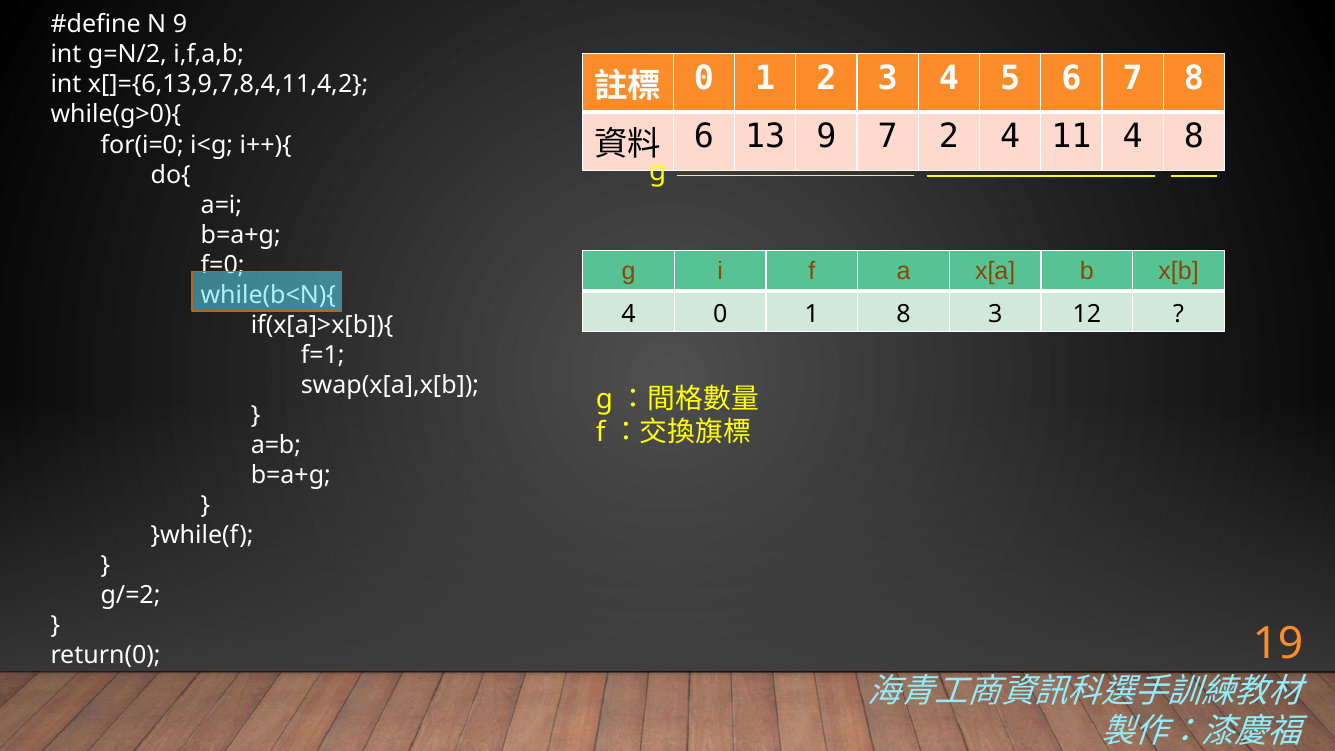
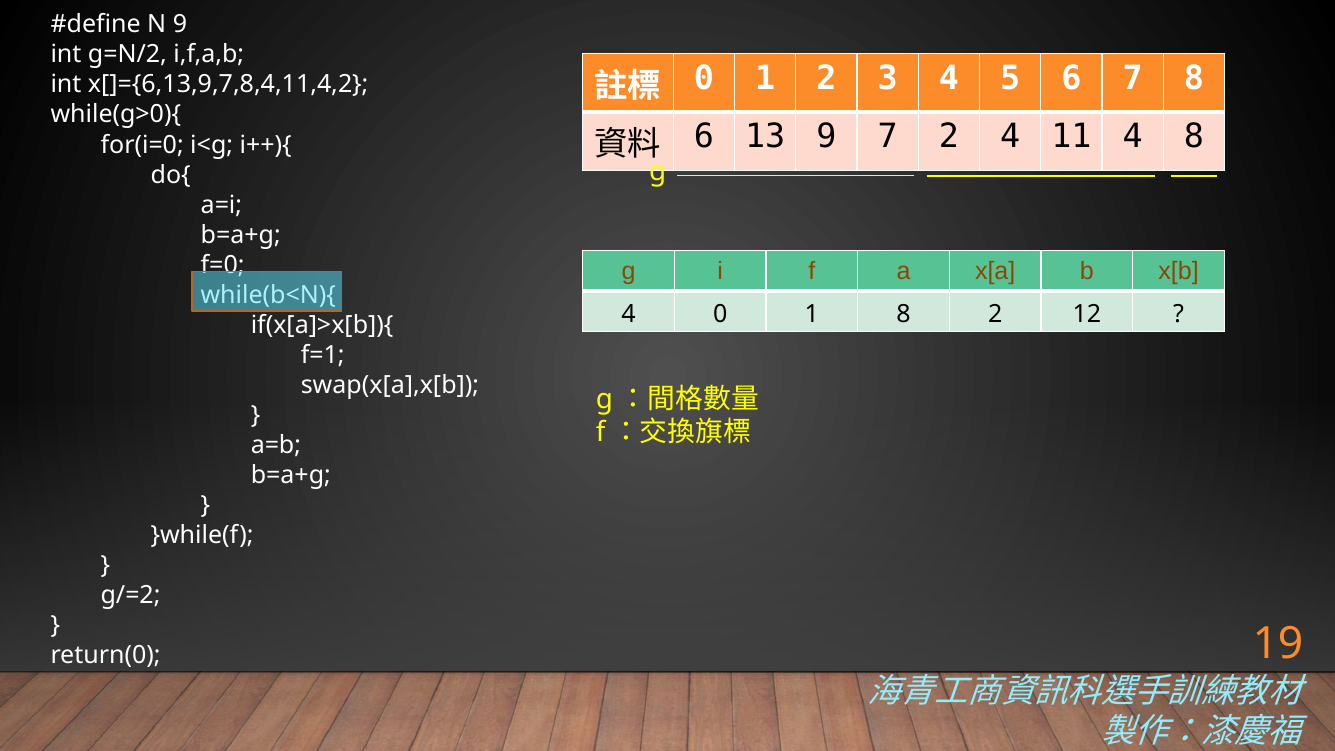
8 3: 3 -> 2
